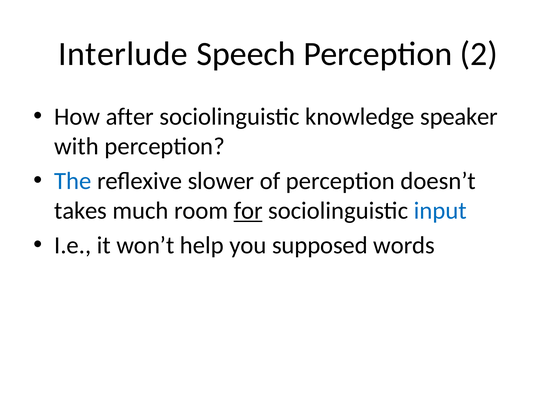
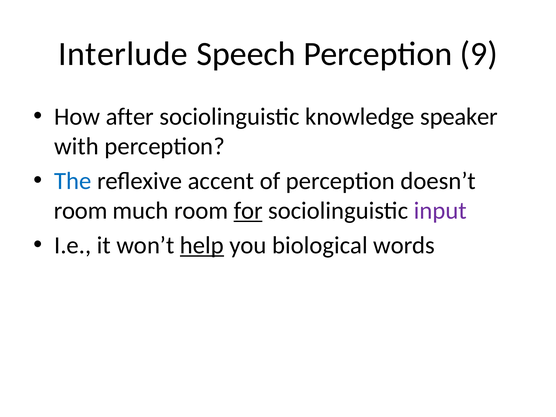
2: 2 -> 9
slower: slower -> accent
takes at (81, 211): takes -> room
input colour: blue -> purple
help underline: none -> present
supposed: supposed -> biological
